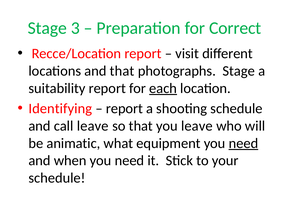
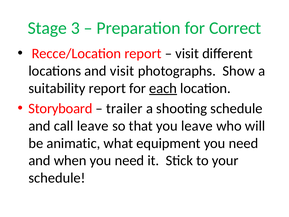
and that: that -> visit
photographs Stage: Stage -> Show
Identifying: Identifying -> Storyboard
report at (124, 108): report -> trailer
need at (243, 143) underline: present -> none
